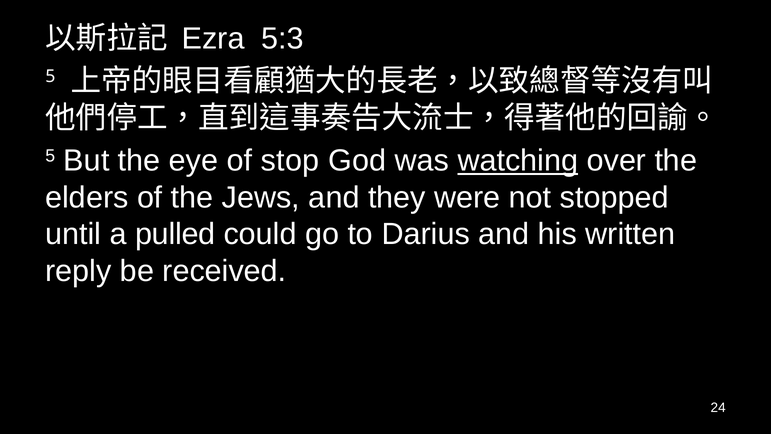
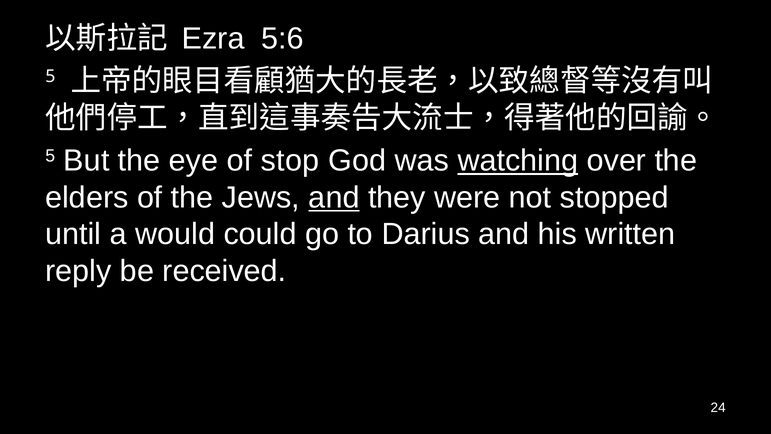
5:3: 5:3 -> 5:6
and at (334, 197) underline: none -> present
pulled: pulled -> would
